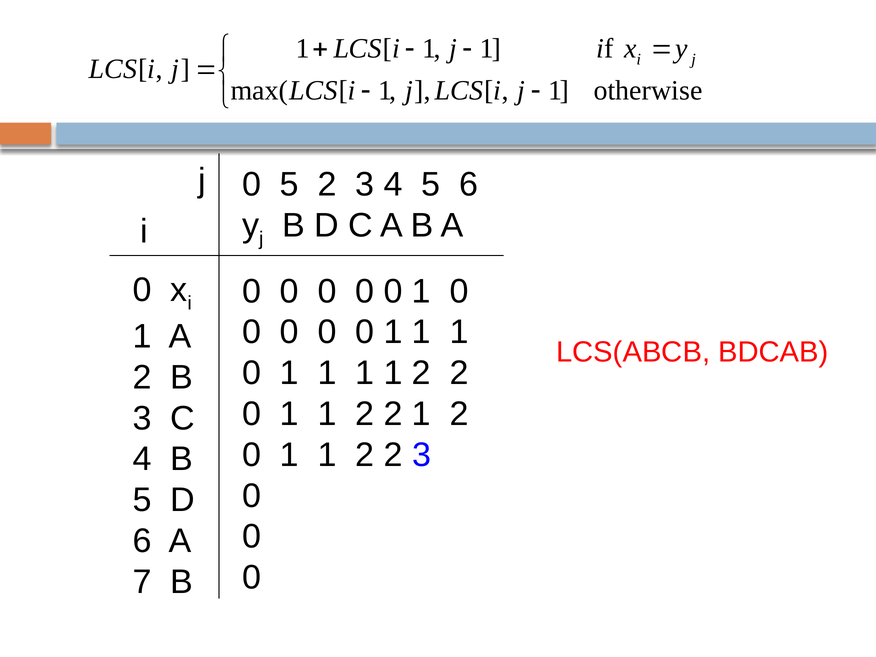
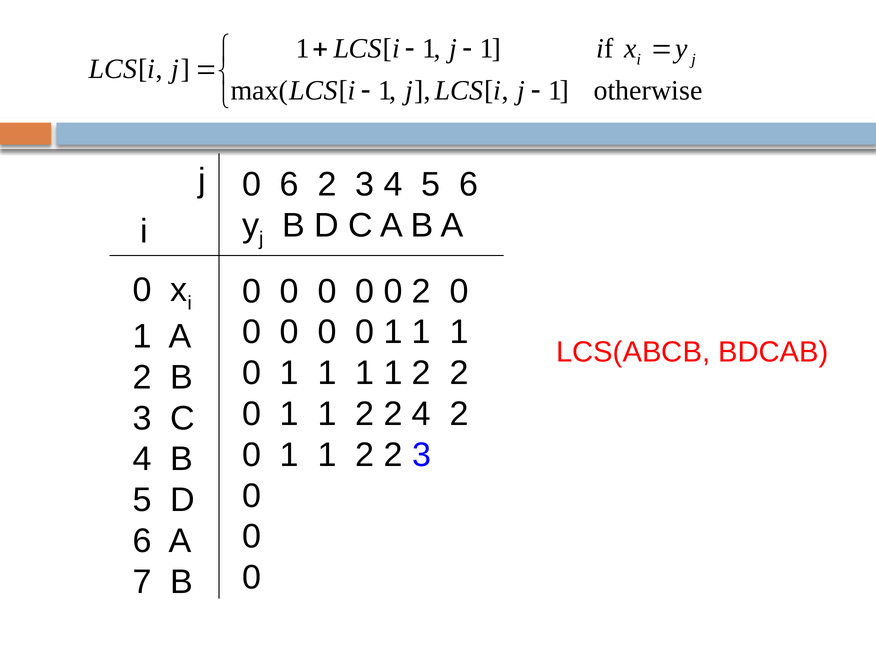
0 5: 5 -> 6
1 at (421, 291): 1 -> 2
2 1: 1 -> 4
